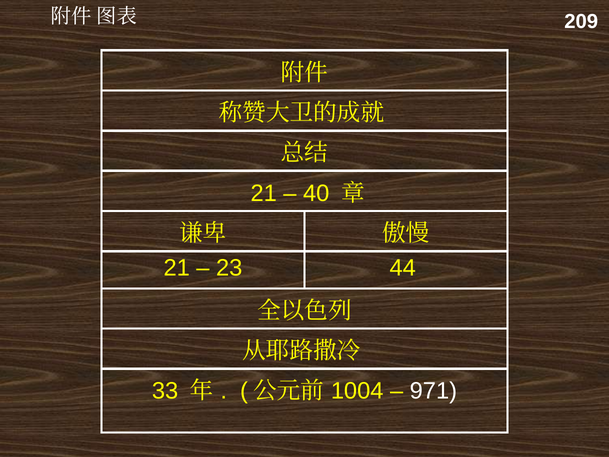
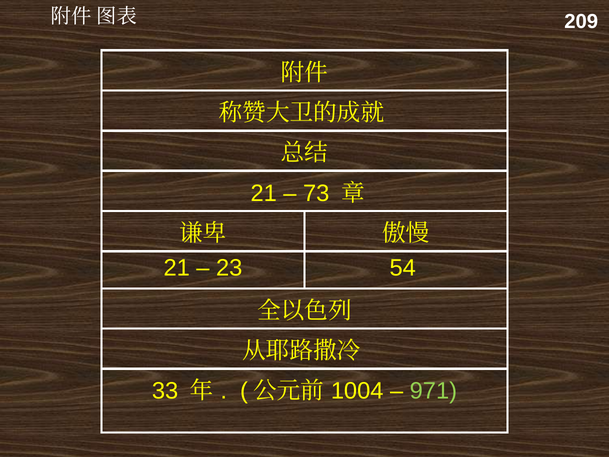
40: 40 -> 73
44: 44 -> 54
971 colour: white -> light green
